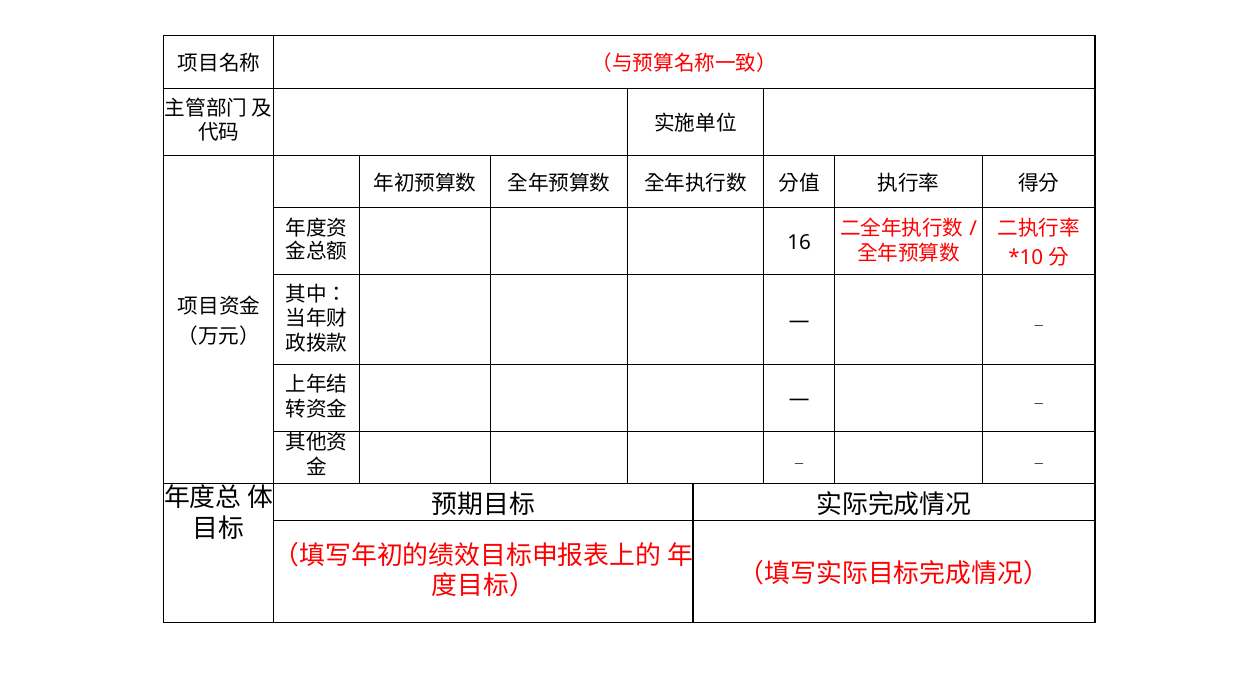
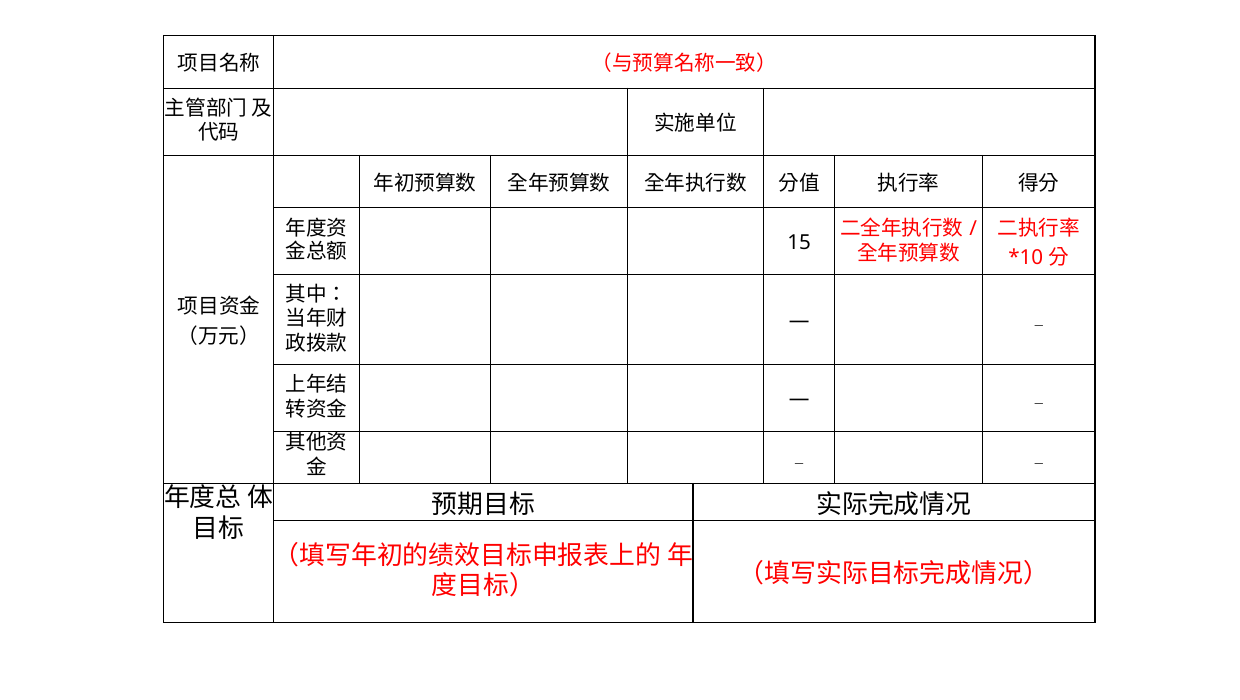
16: 16 -> 15
